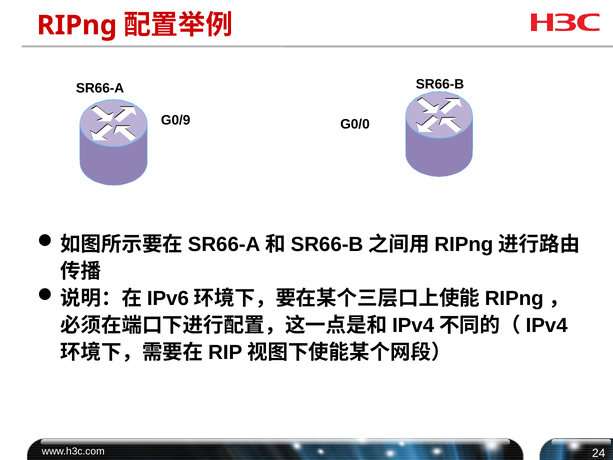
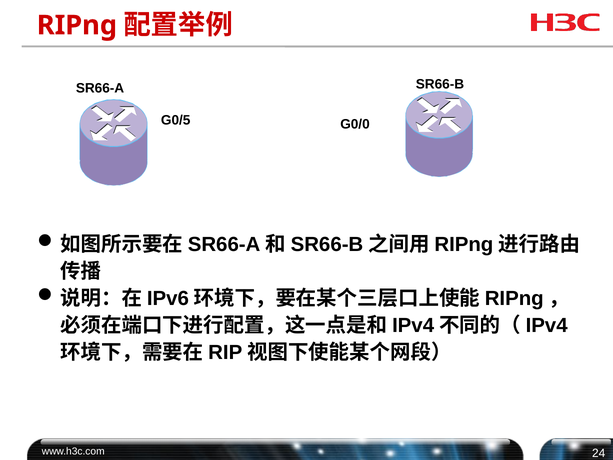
G0/9: G0/9 -> G0/5
